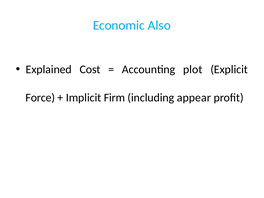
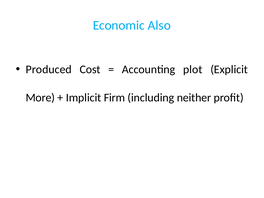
Explained: Explained -> Produced
Force: Force -> More
appear: appear -> neither
